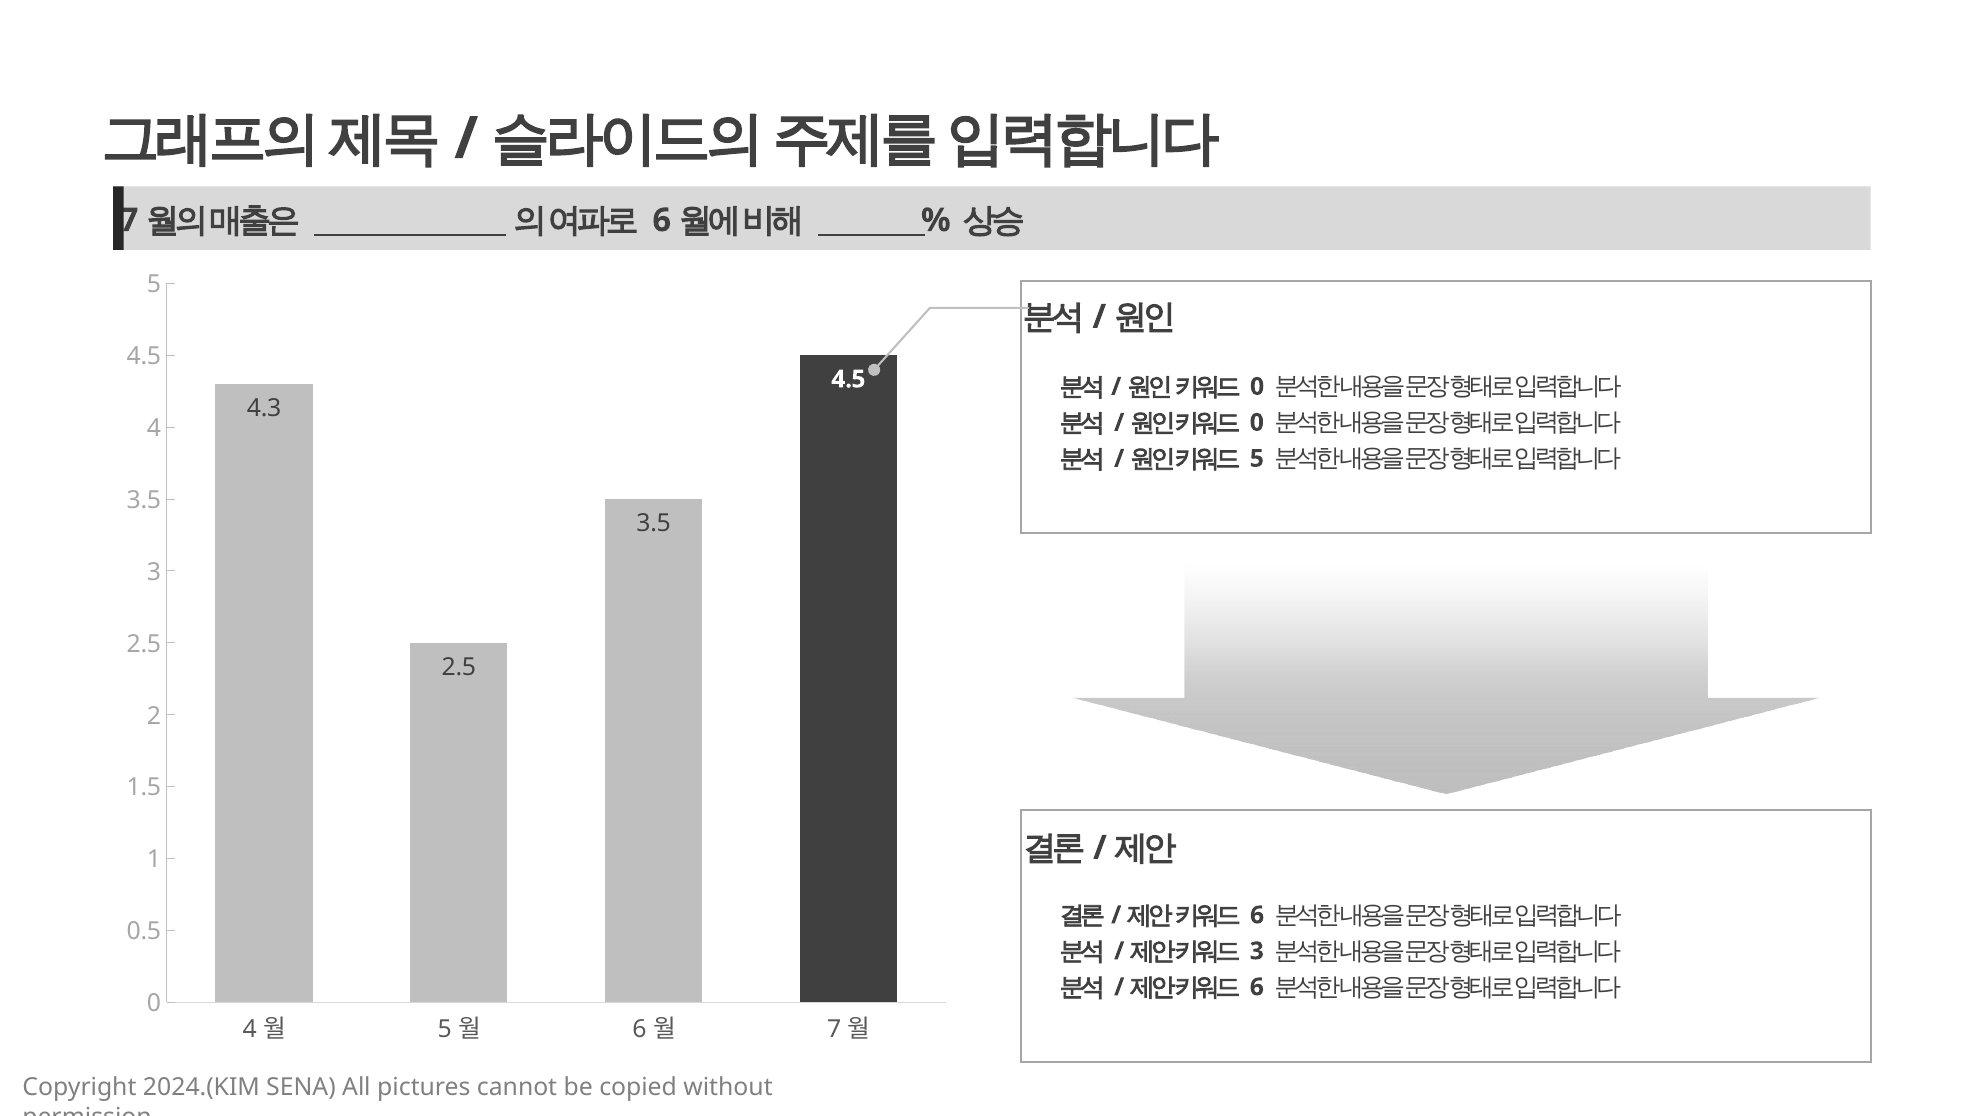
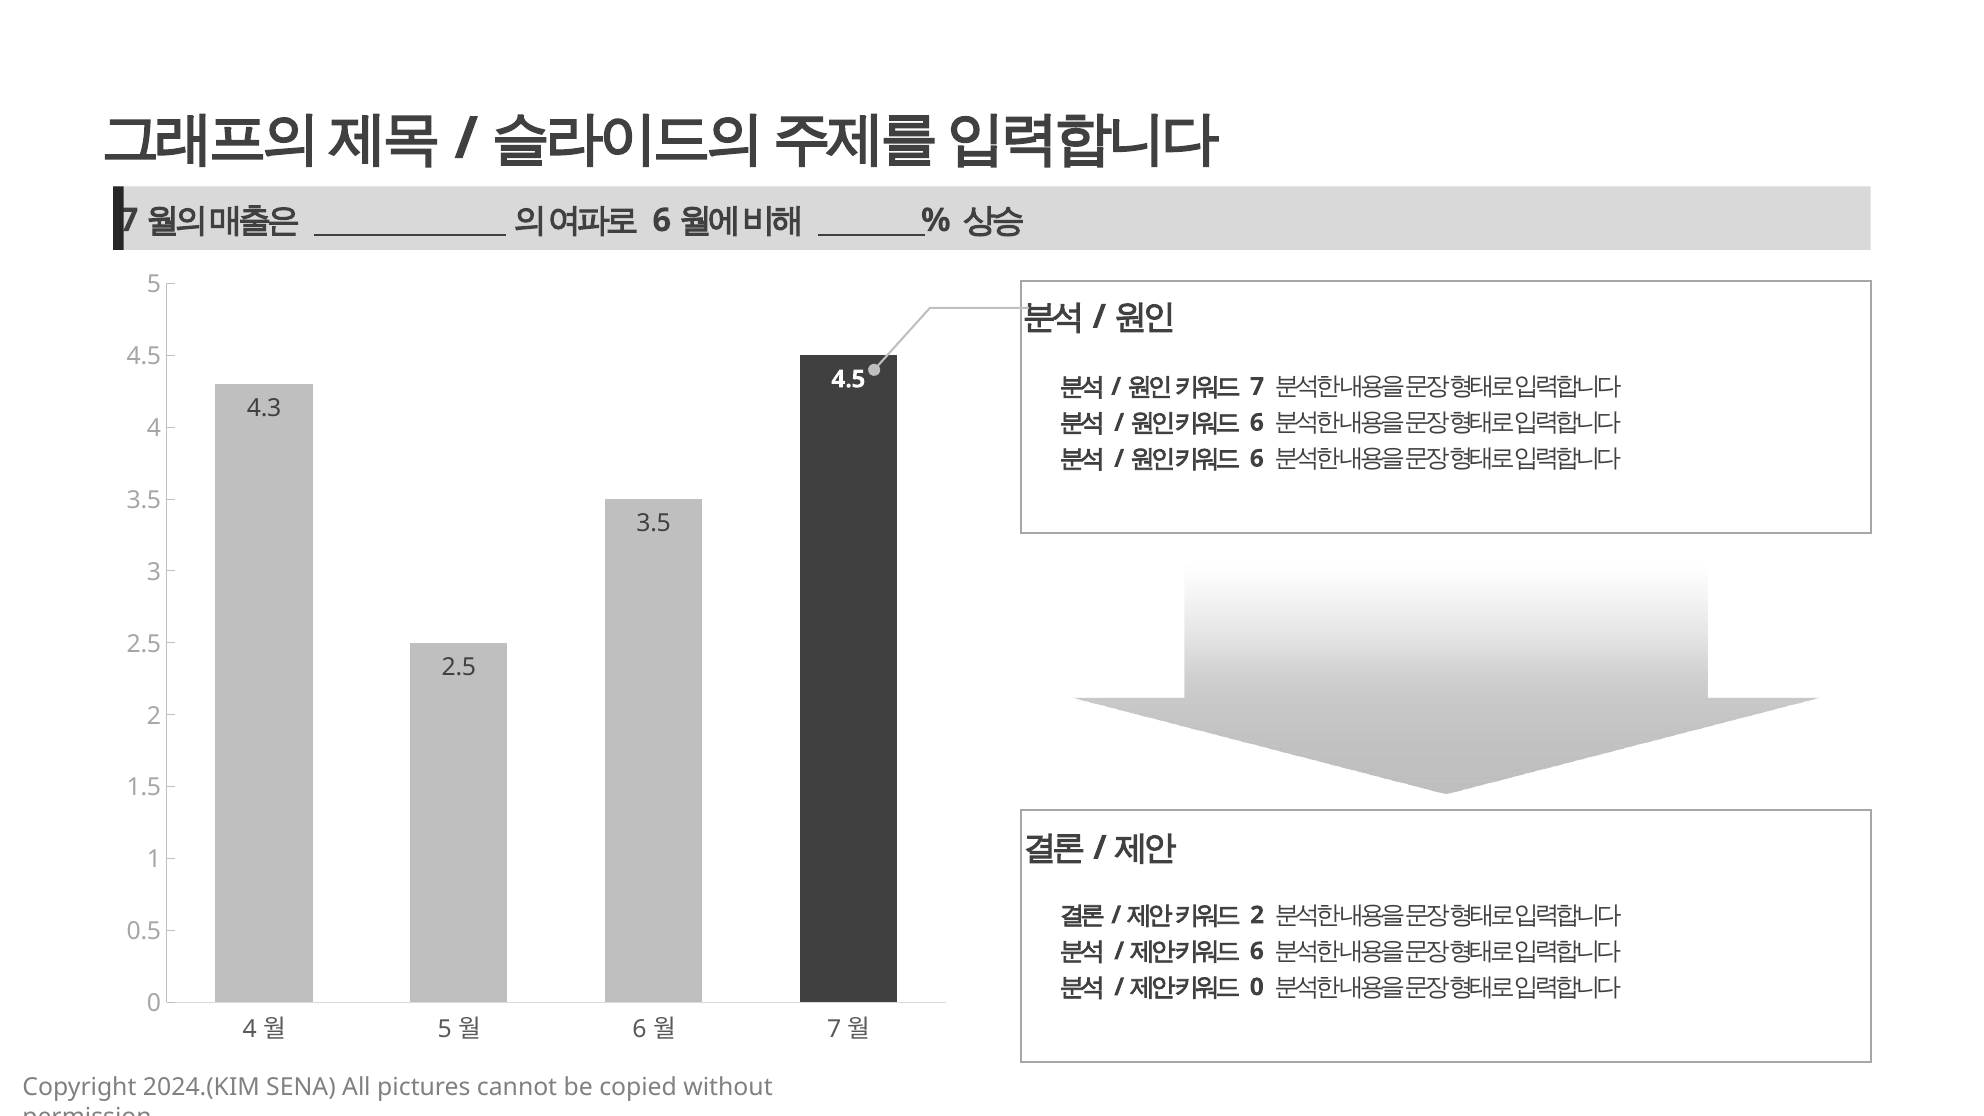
0 at (1257, 387): 0 -> 7
0 at (1257, 423): 0 -> 6
5 at (1257, 459): 5 -> 6
6 at (1257, 915): 6 -> 2
3 at (1257, 951): 3 -> 6
6 at (1257, 987): 6 -> 0
